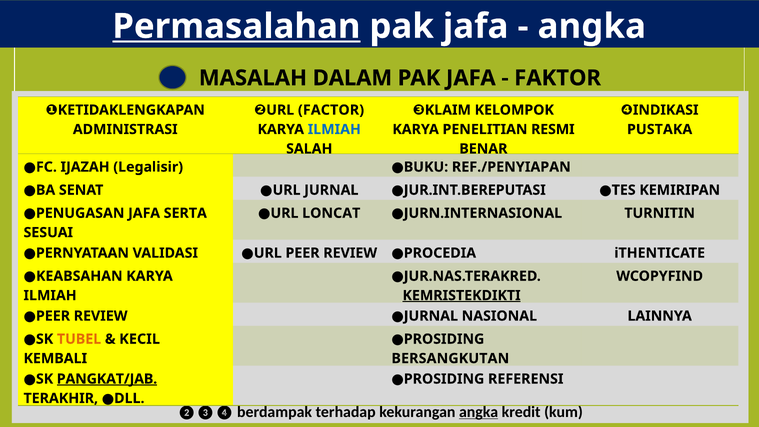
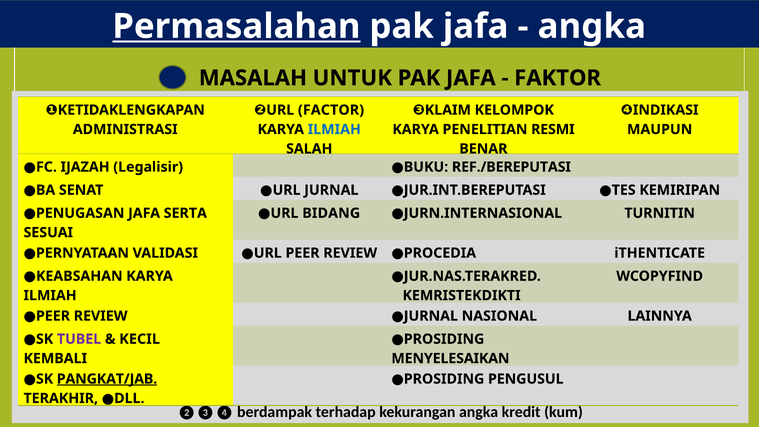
DALAM: DALAM -> UNTUK
PUSTAKA: PUSTAKA -> MAUPUN
REF./PENYIAPAN: REF./PENYIAPAN -> REF./BEREPUTASI
LONCAT: LONCAT -> BIDANG
KEMRISTEKDIKTI underline: present -> none
TUBEL colour: orange -> purple
BERSANGKUTAN: BERSANGKUTAN -> MENYELESAIKAN
REFERENSI: REFERENSI -> PENGUSUL
angka at (479, 412) underline: present -> none
